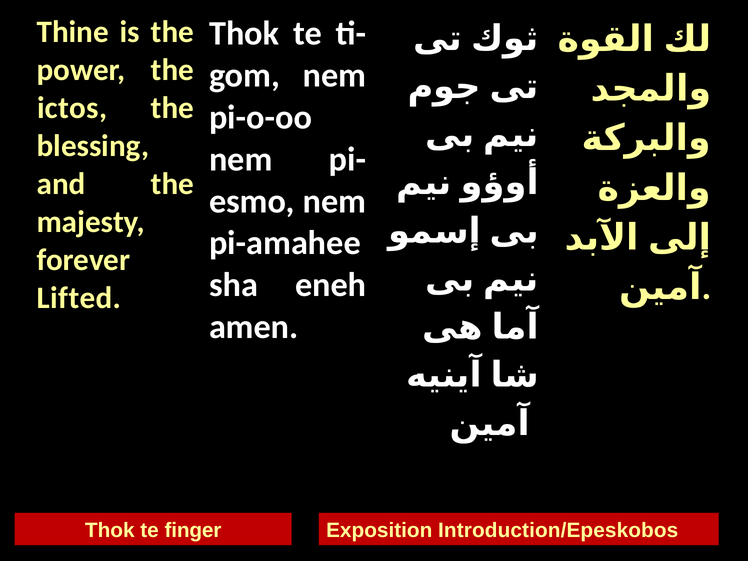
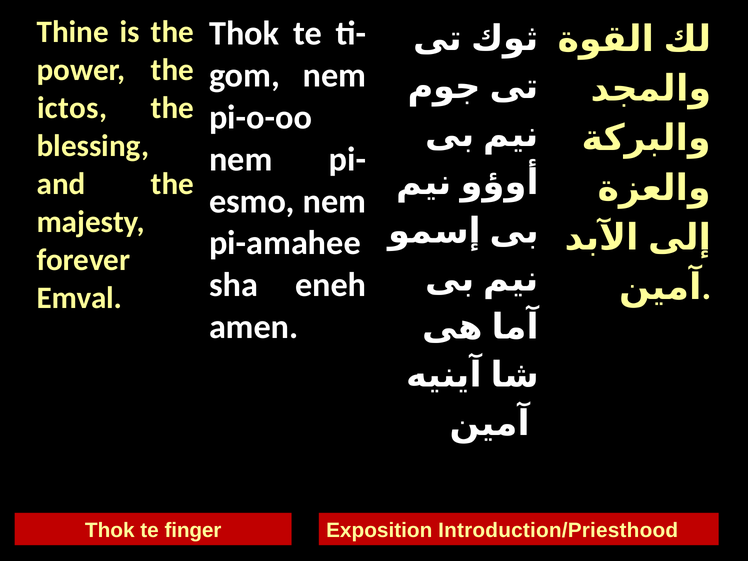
Lifted: Lifted -> Emval
Introduction/Epeskobos: Introduction/Epeskobos -> Introduction/Priesthood
